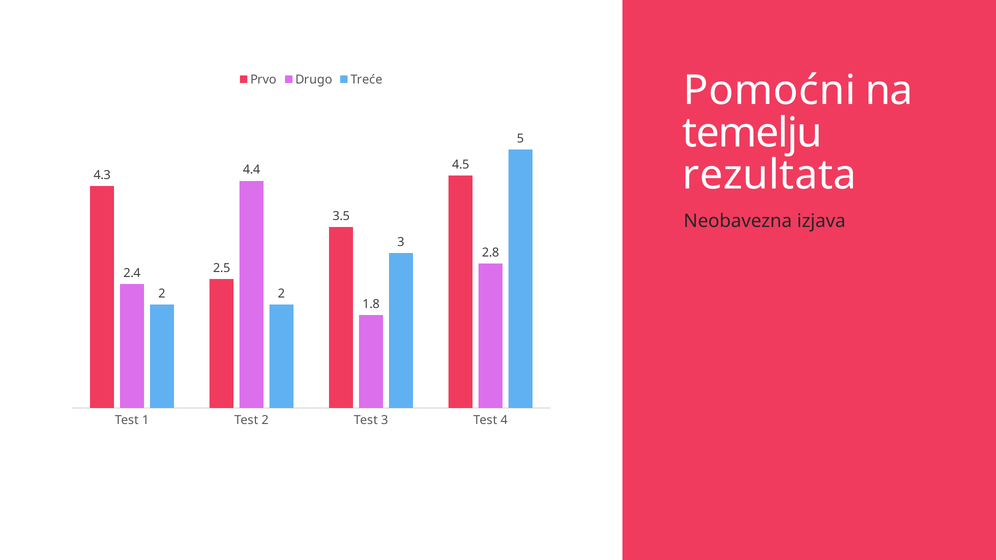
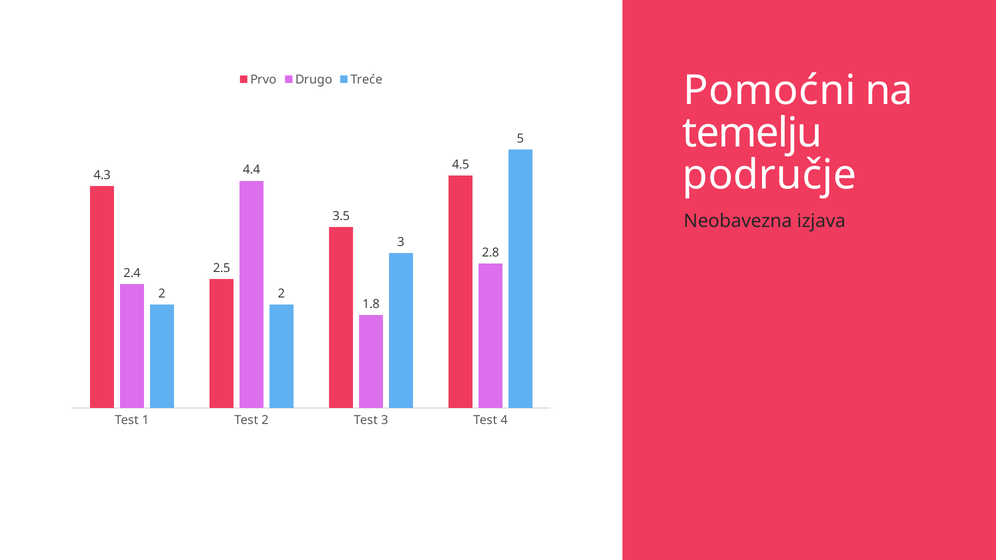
rezultata: rezultata -> područje
